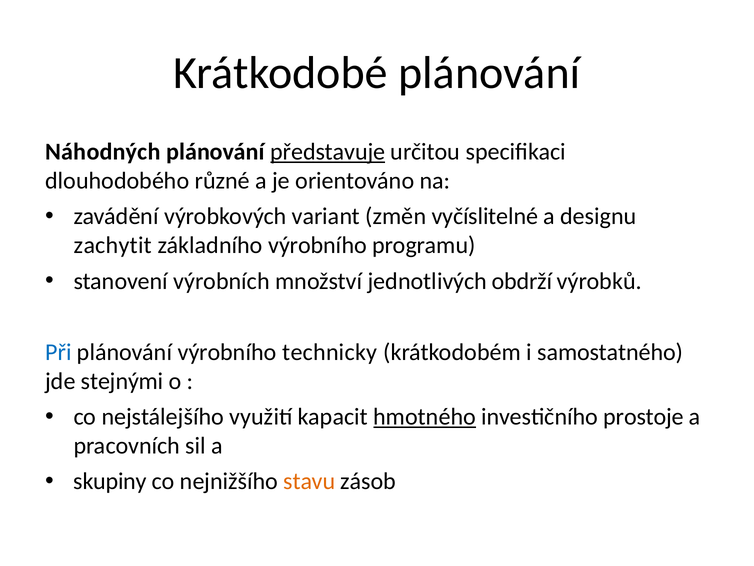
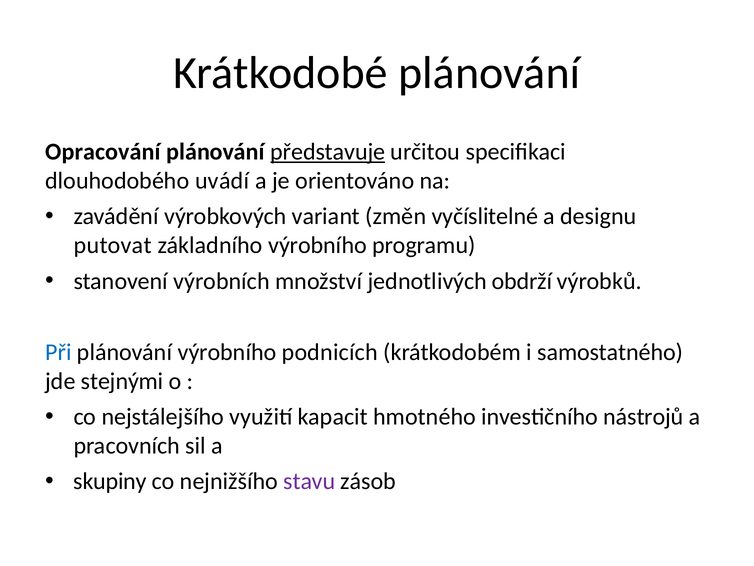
Náhodných: Náhodných -> Opracování
různé: různé -> uvádí
zachytit: zachytit -> putovat
technicky: technicky -> podnicích
hmotného underline: present -> none
prostoje: prostoje -> nástrojů
stavu colour: orange -> purple
